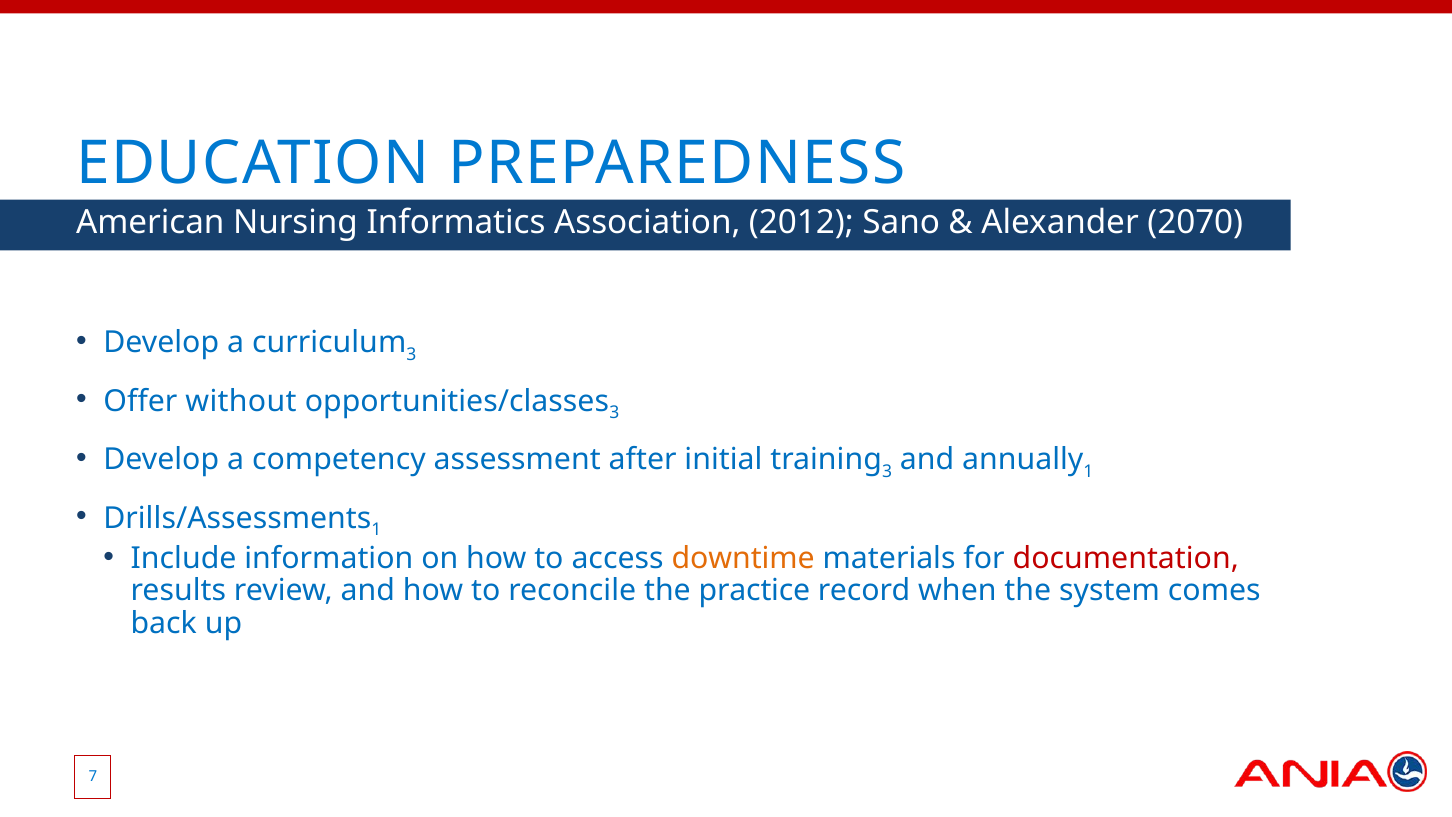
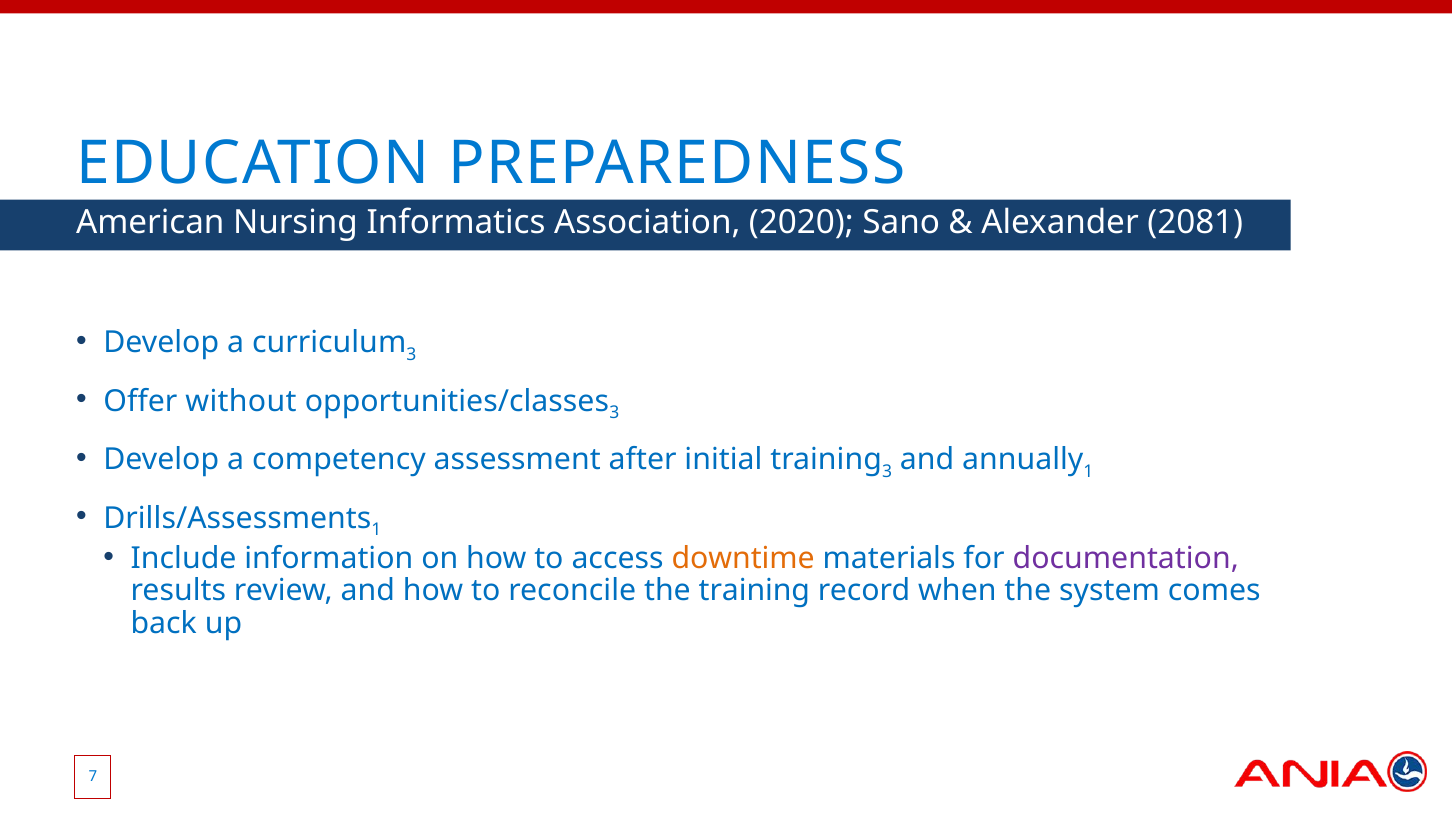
2012: 2012 -> 2020
2070: 2070 -> 2081
documentation colour: red -> purple
the practice: practice -> training
